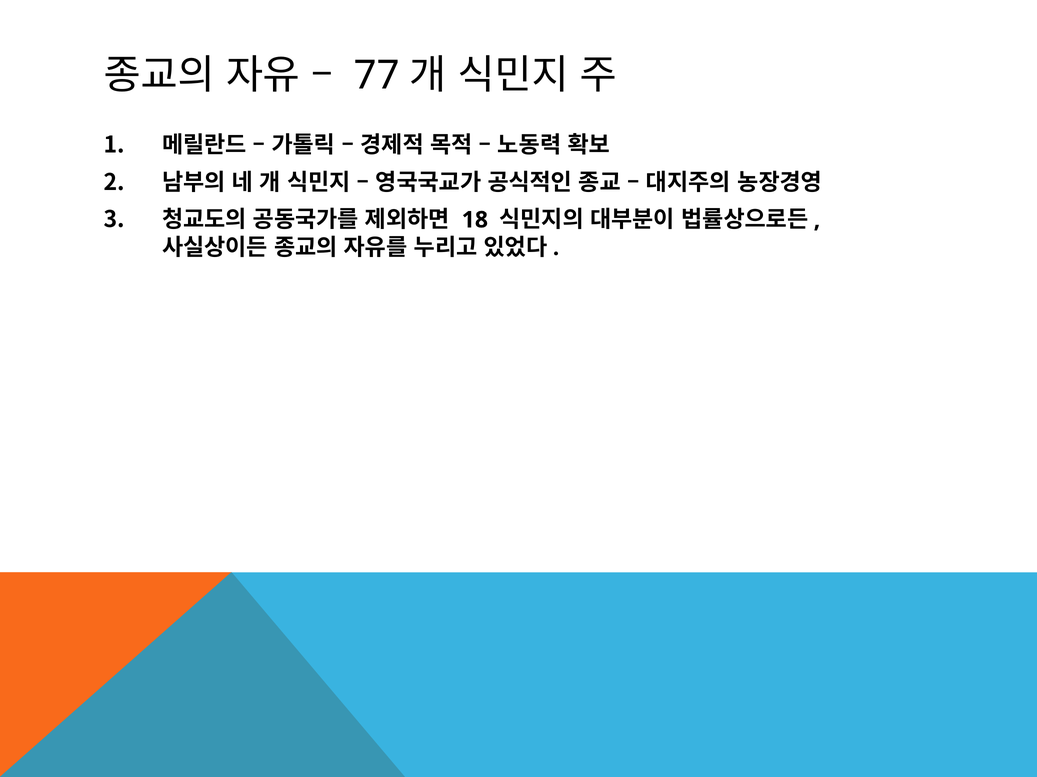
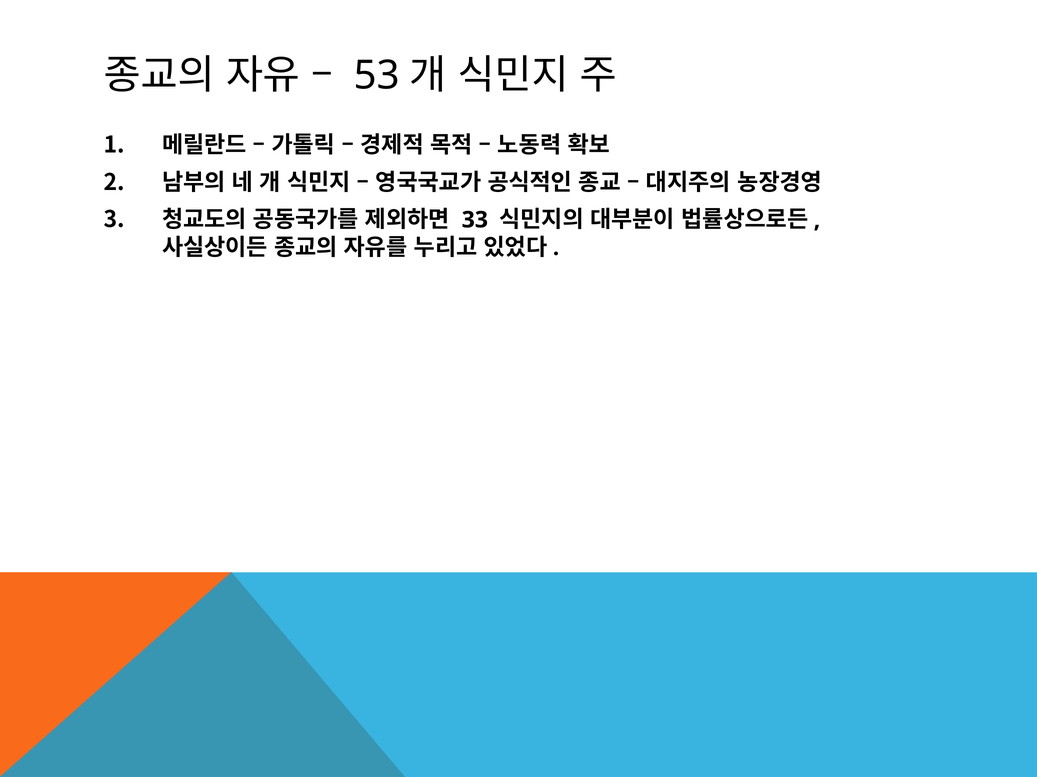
77: 77 -> 53
18: 18 -> 33
